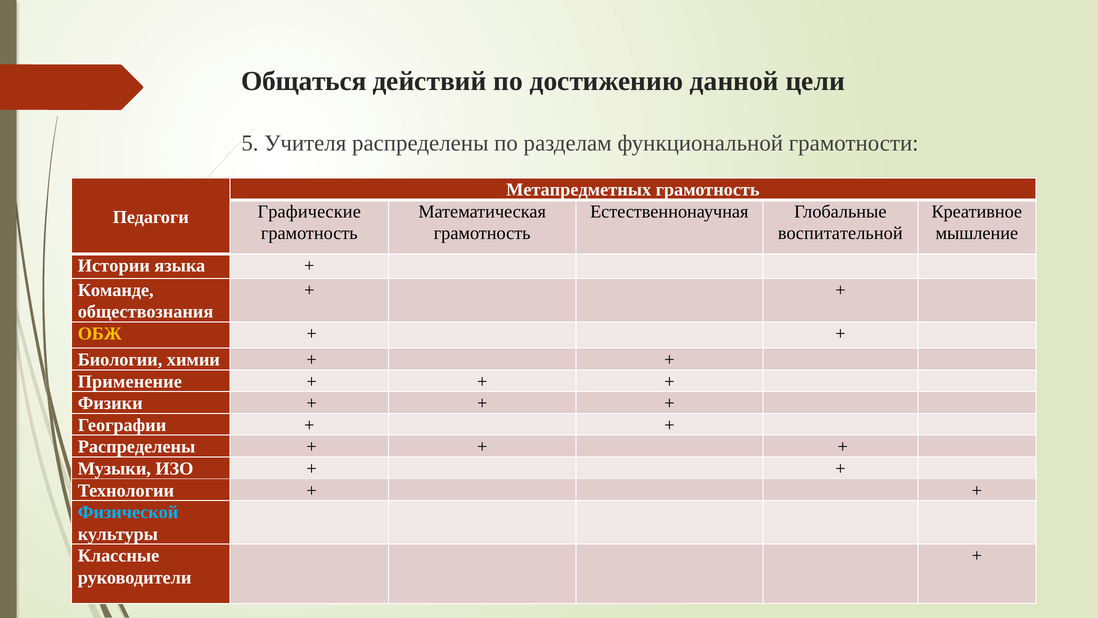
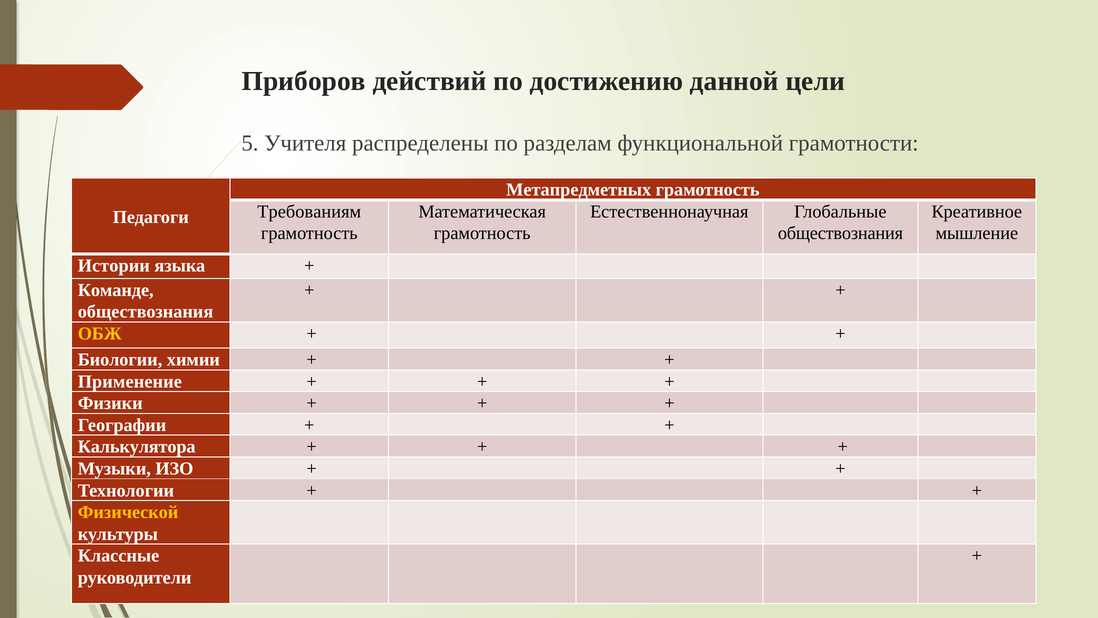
Общаться: Общаться -> Приборов
Графические: Графические -> Требованиям
воспитательной at (840, 233): воспитательной -> обществознания
Распределены at (137, 447): Распределены -> Калькулятора
Физической colour: light blue -> yellow
